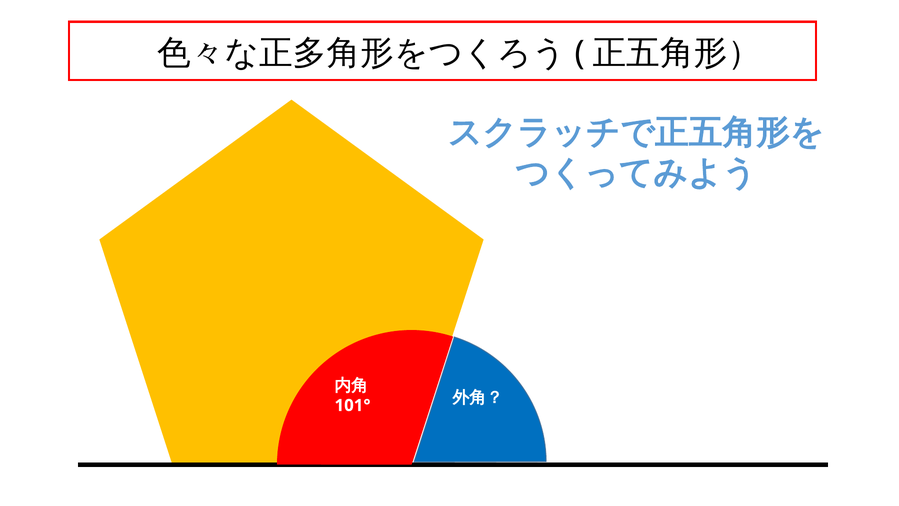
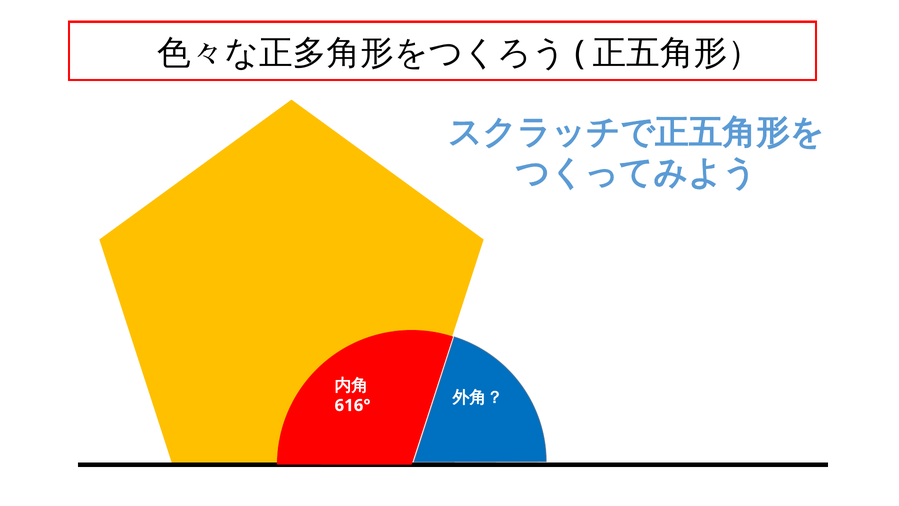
101°: 101° -> 616°
